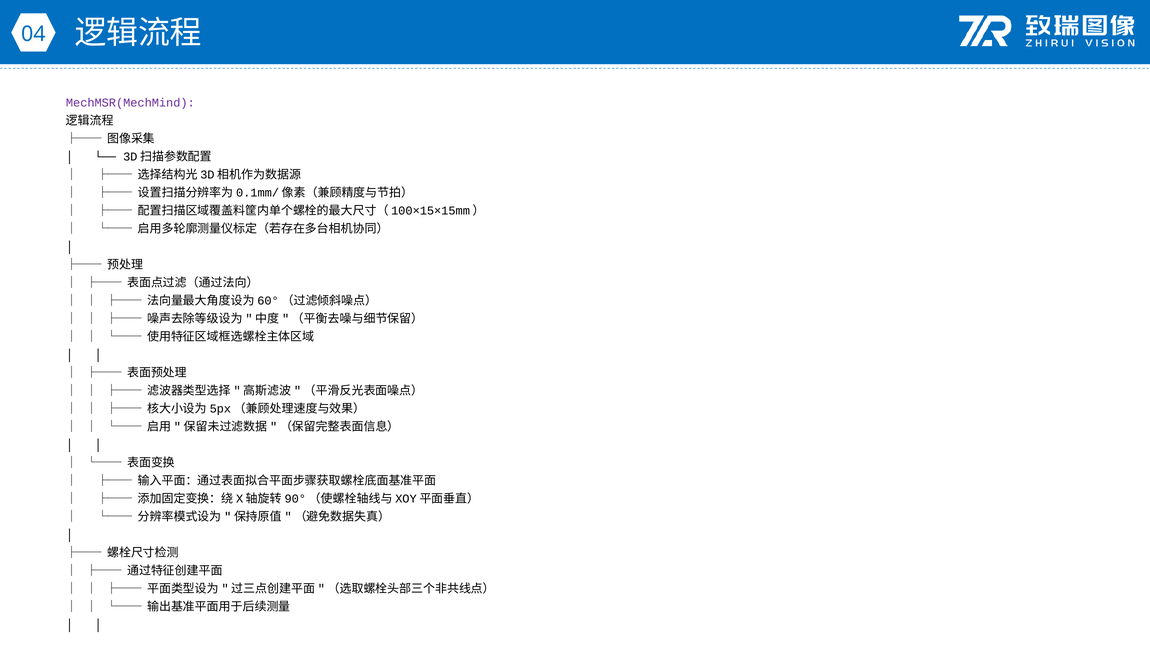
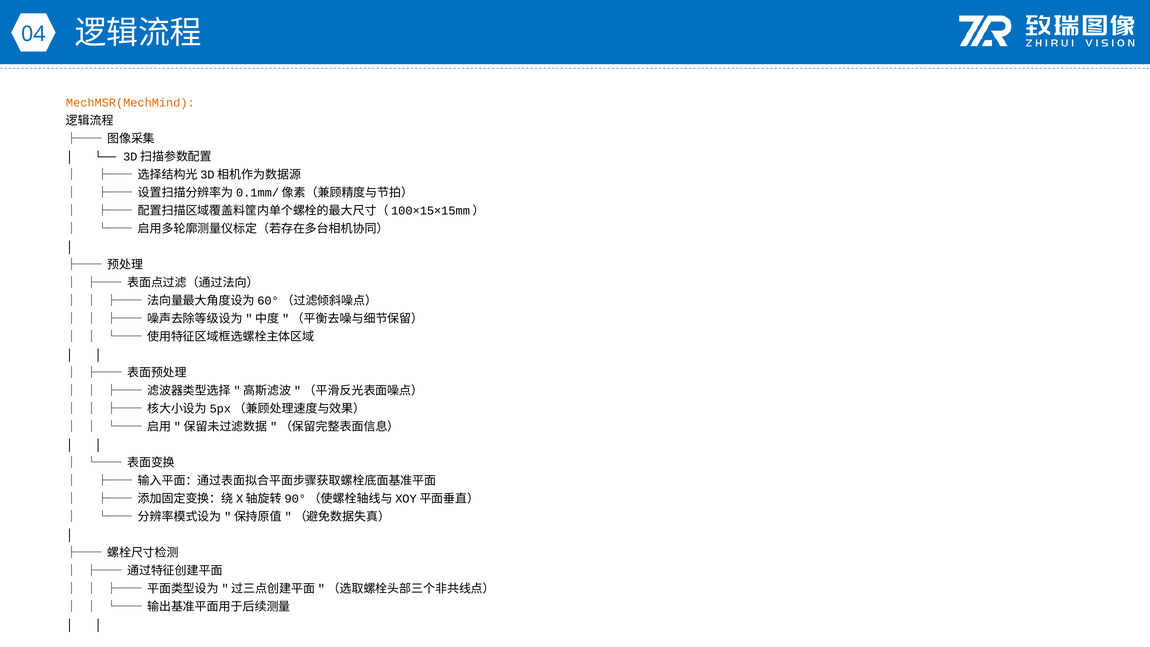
MechMSR(MechMind colour: purple -> orange
